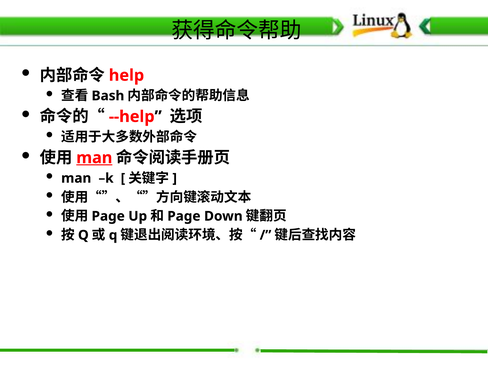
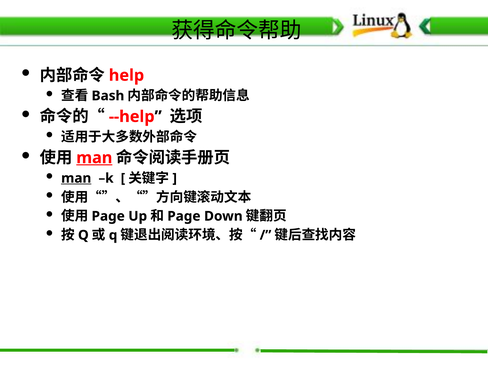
man at (76, 178) underline: none -> present
